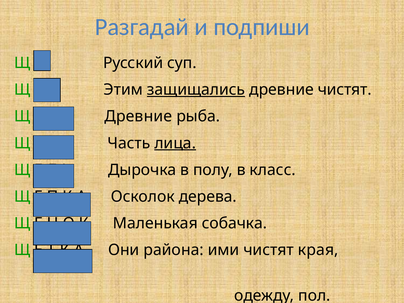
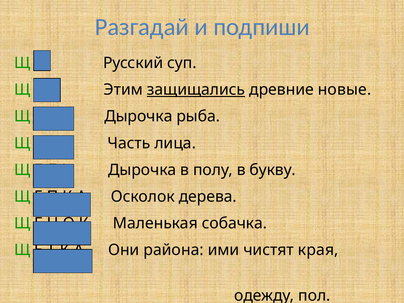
древние чистят: чистят -> новые
Древние at (138, 116): Древние -> Дырочка
лица underline: present -> none
класс: класс -> букву
